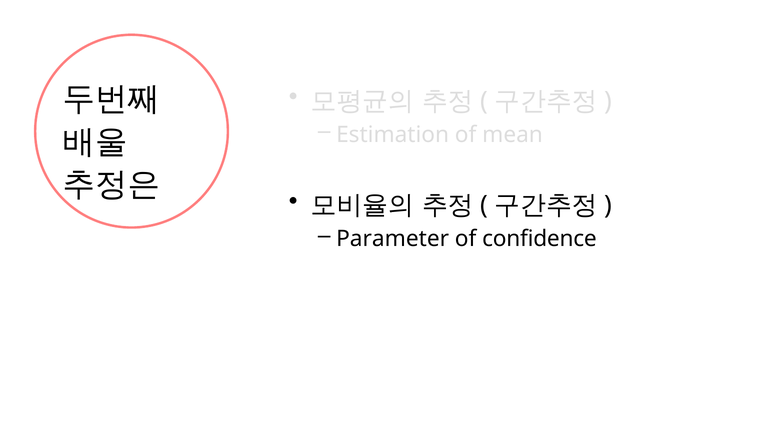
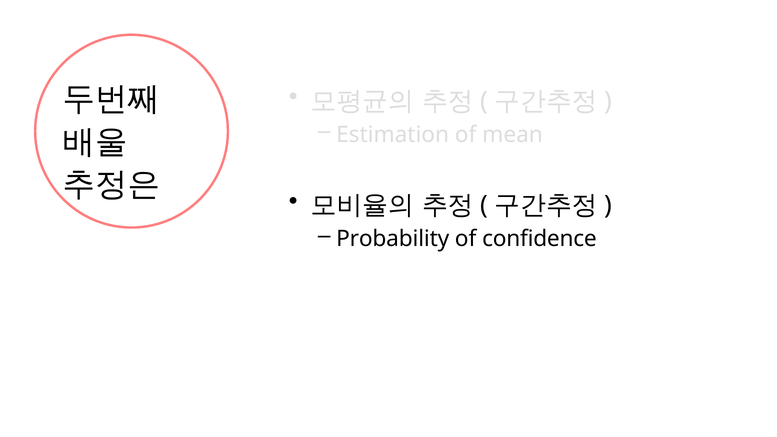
Parameter: Parameter -> Probability
